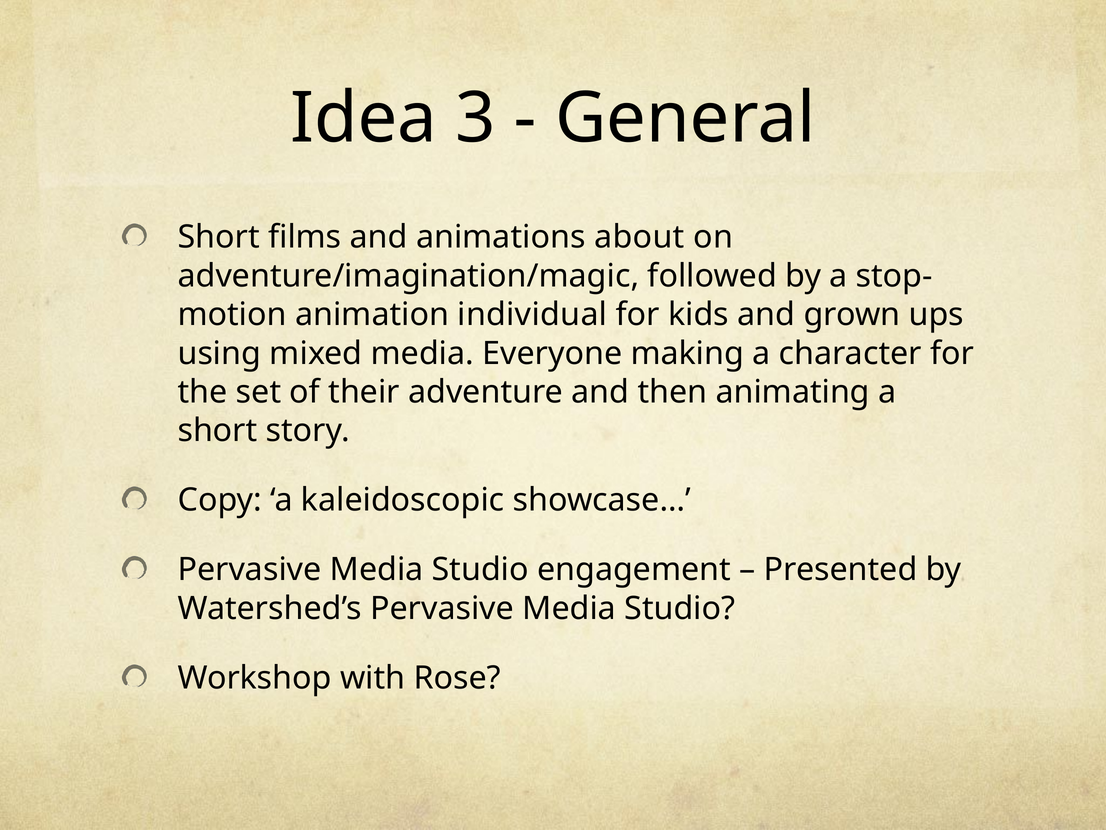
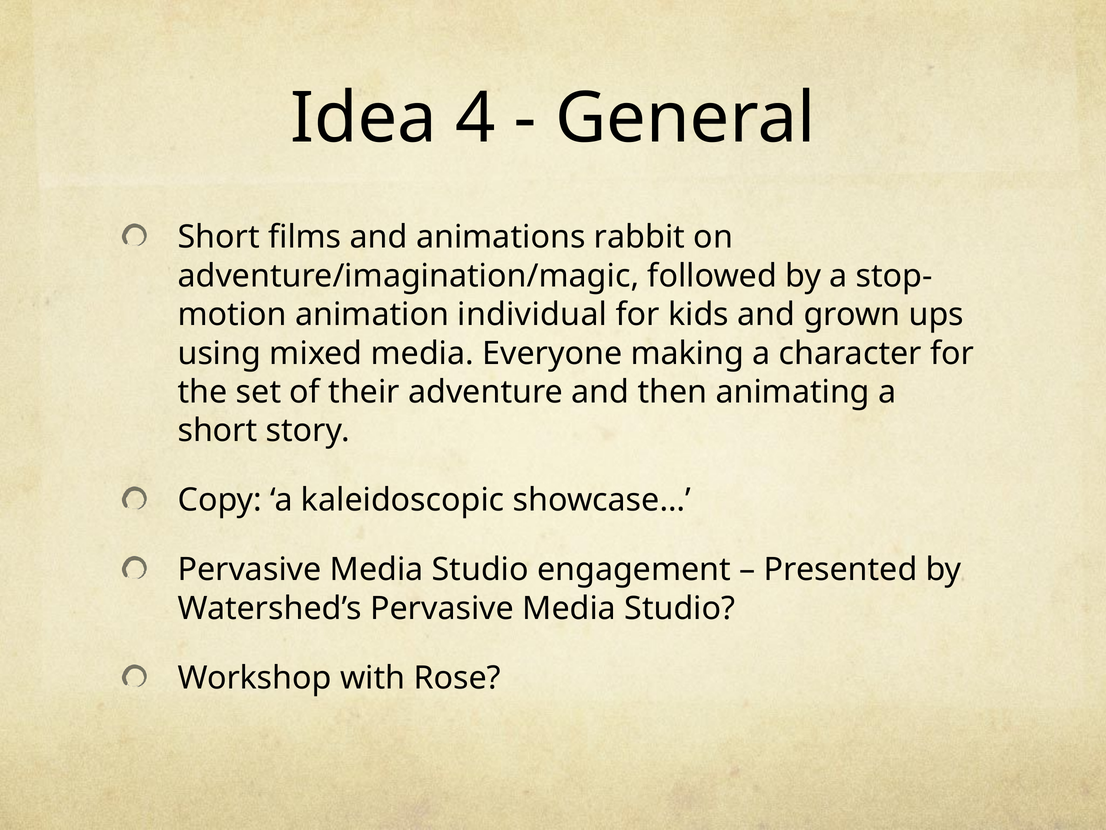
3: 3 -> 4
about: about -> rabbit
